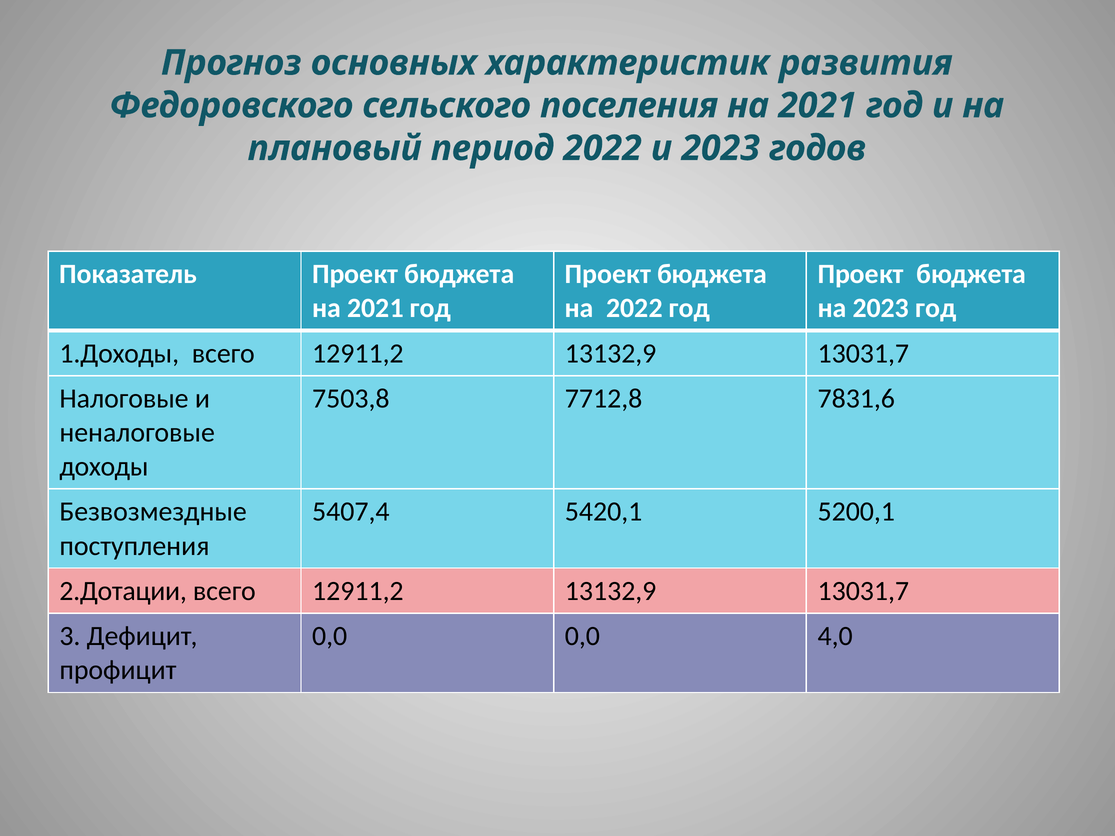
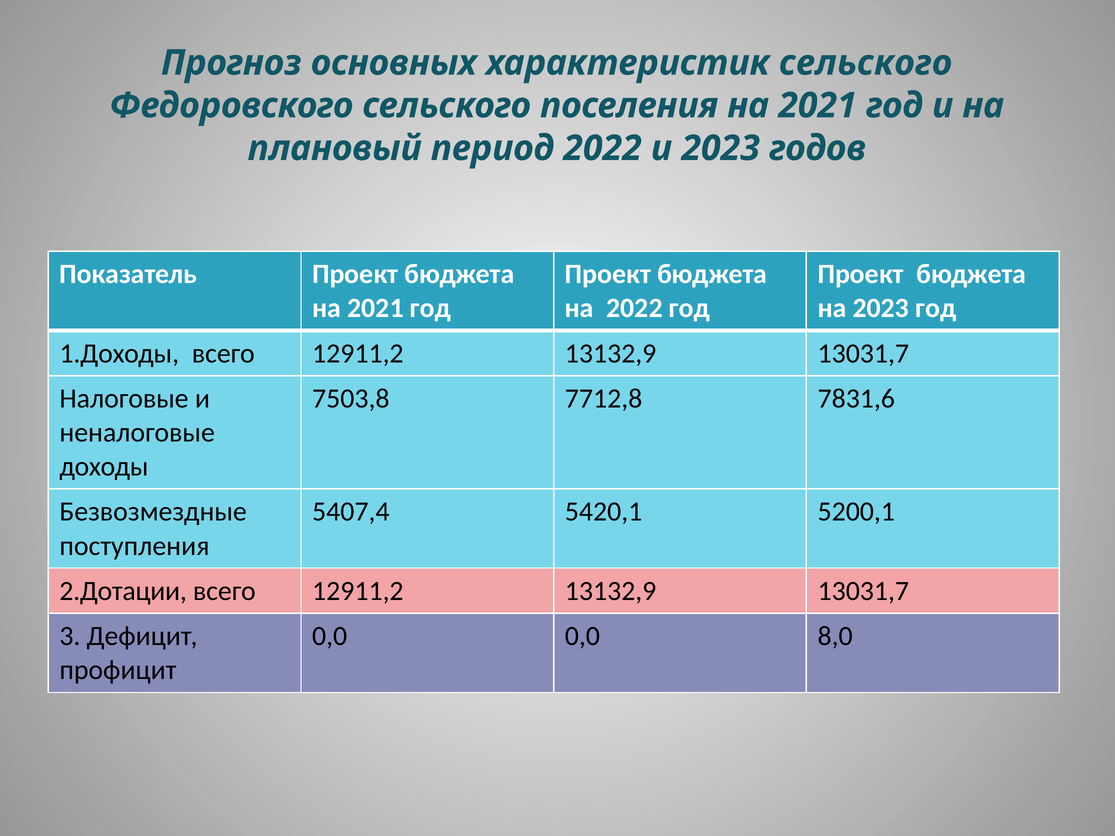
характеристик развития: развития -> сельского
4,0: 4,0 -> 8,0
